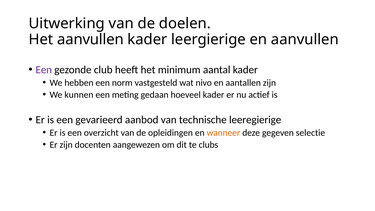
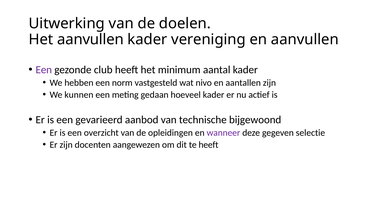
leergierige: leergierige -> vereniging
leeregierige: leeregierige -> bijgewoond
wanneer colour: orange -> purple
te clubs: clubs -> heeft
